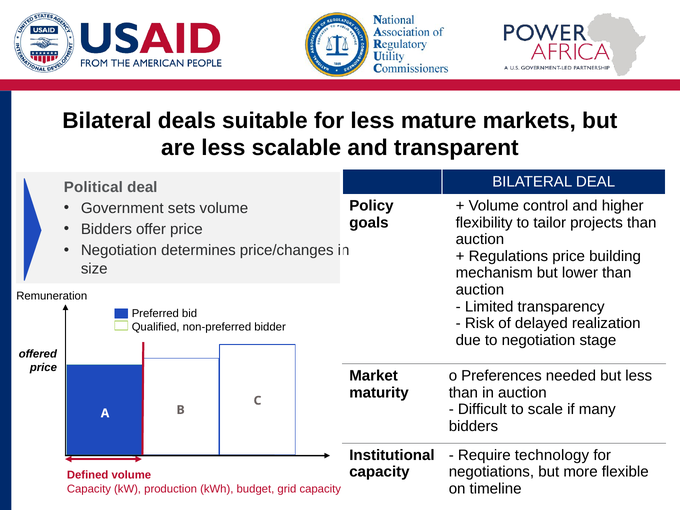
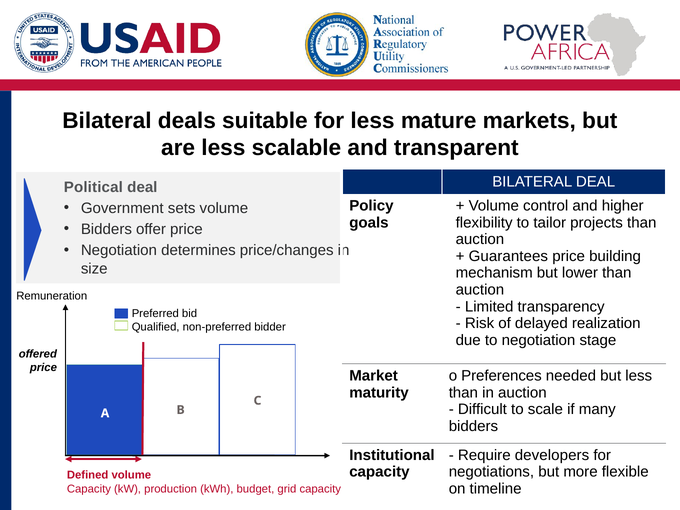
Regulations: Regulations -> Guarantees
technology: technology -> developers
